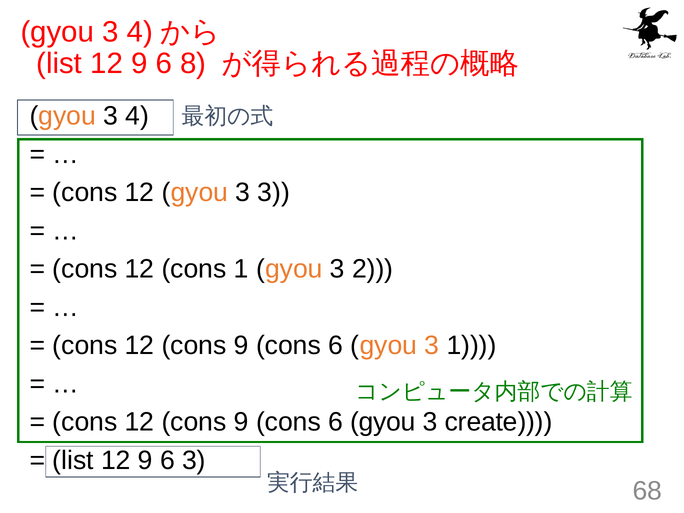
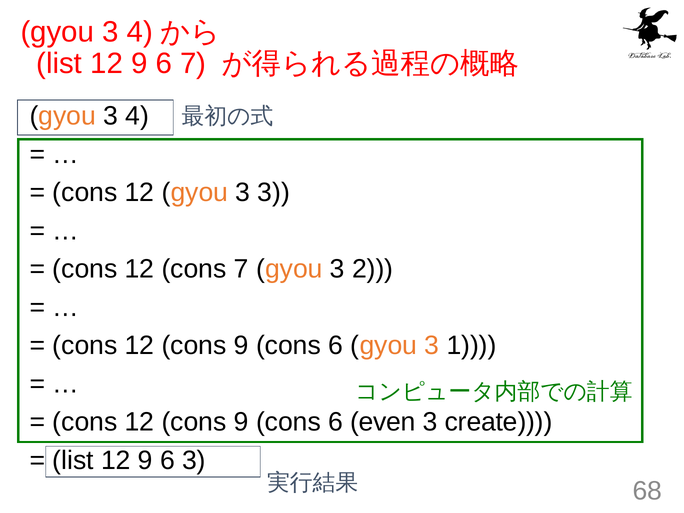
6 8: 8 -> 7
cons 1: 1 -> 7
gyou at (383, 422): gyou -> even
